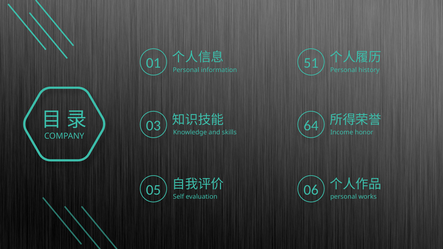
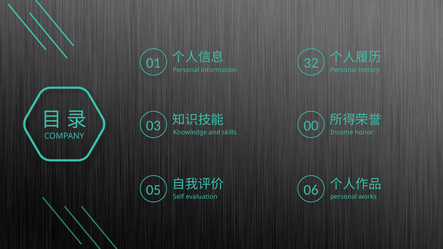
51: 51 -> 32
64: 64 -> 00
